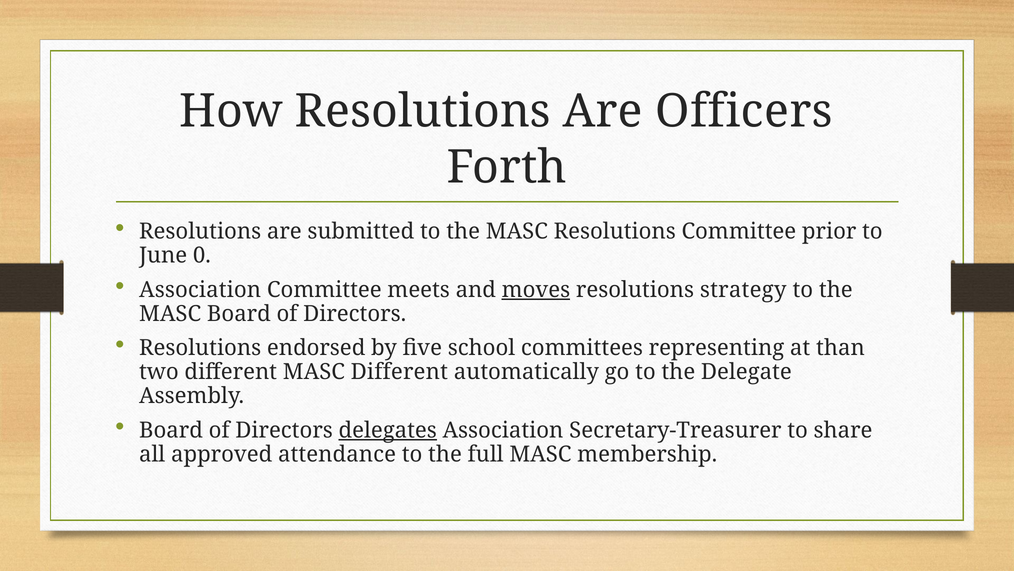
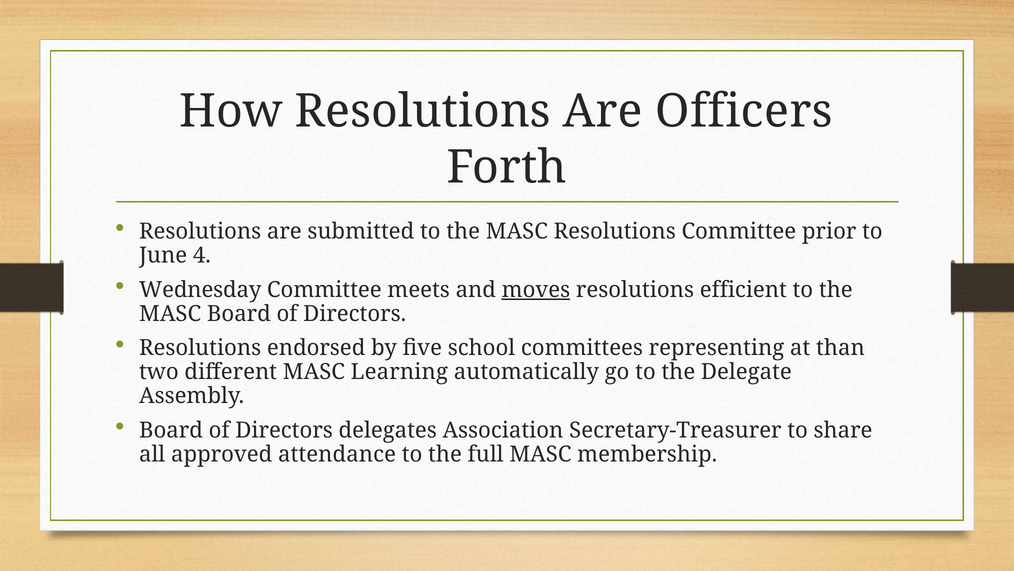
0: 0 -> 4
Association at (200, 289): Association -> Wednesday
strategy: strategy -> efficient
MASC Different: Different -> Learning
delegates underline: present -> none
